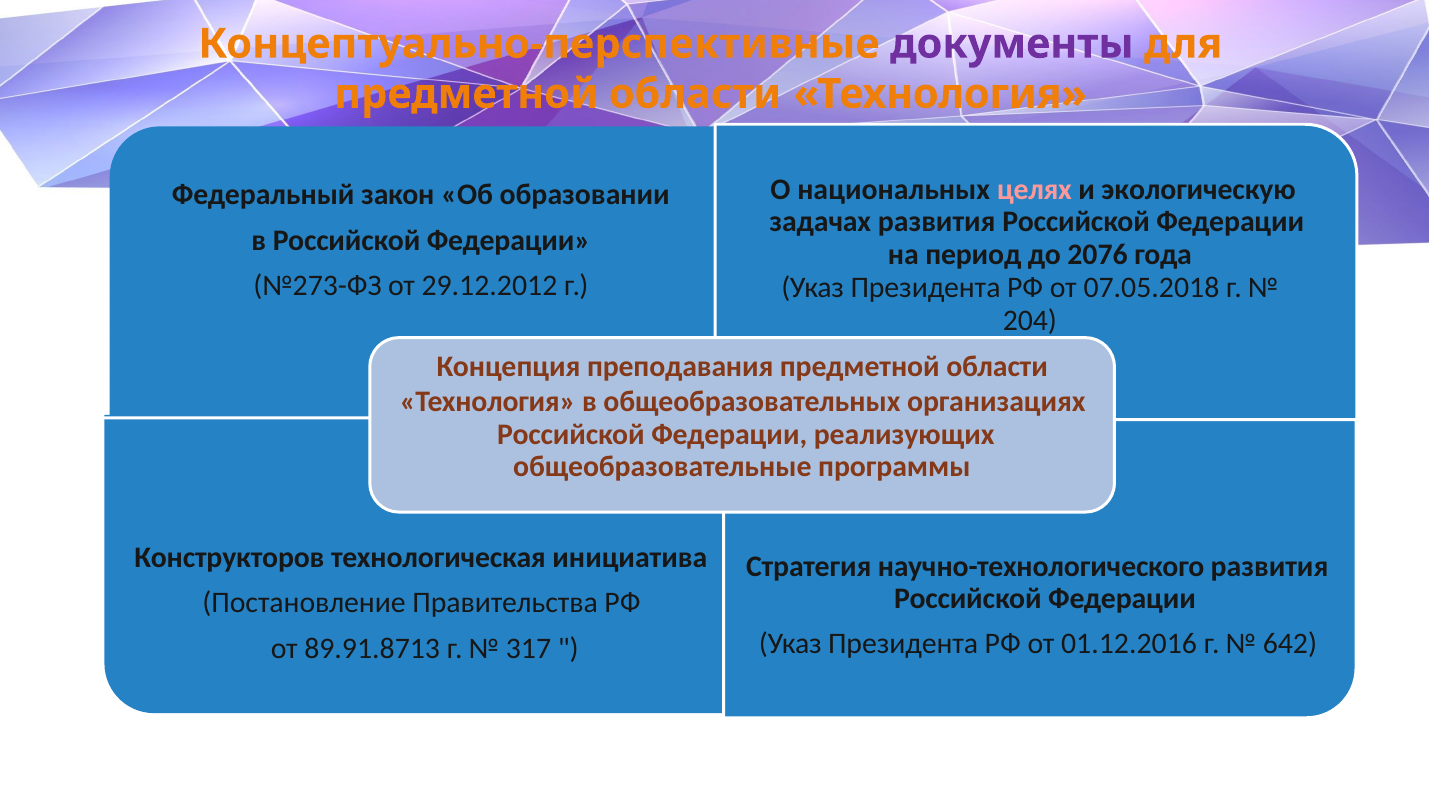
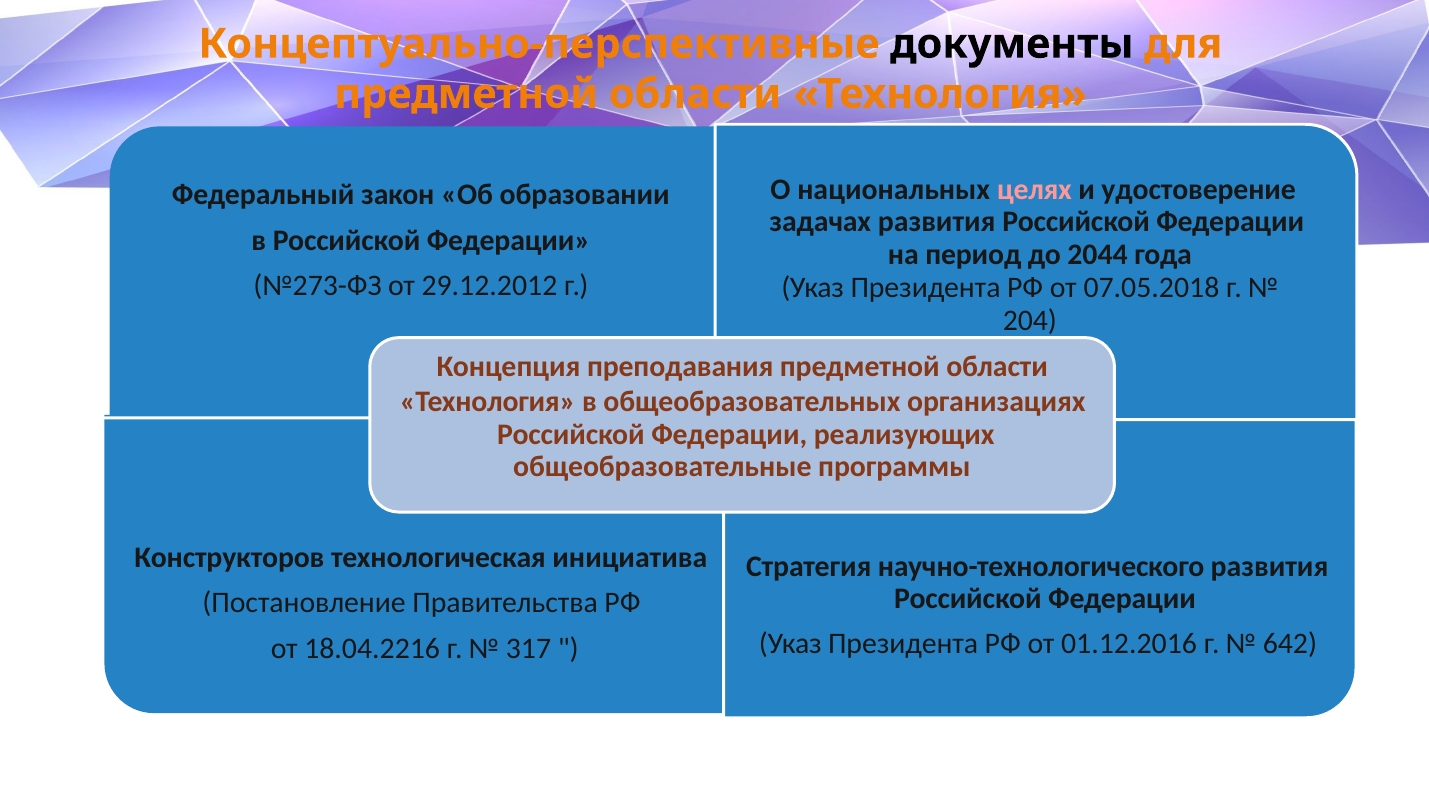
документы colour: purple -> black
экологическую: экологическую -> удостоверение
2076: 2076 -> 2044
89.91.8713: 89.91.8713 -> 18.04.2216
